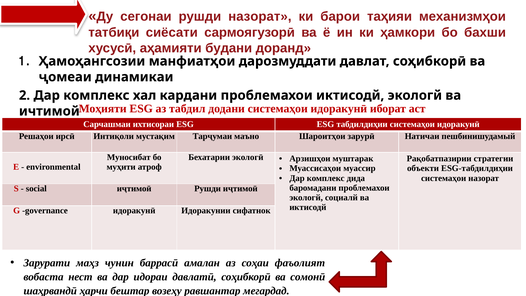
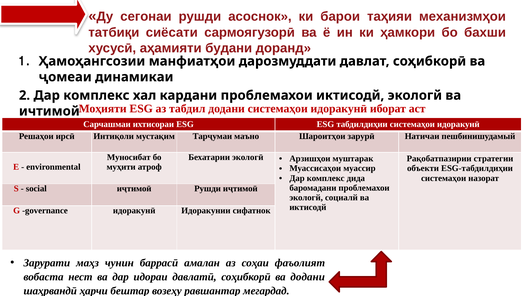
рушди назорат: назорат -> асоснок
ва сомонӣ: сомонӣ -> додани
